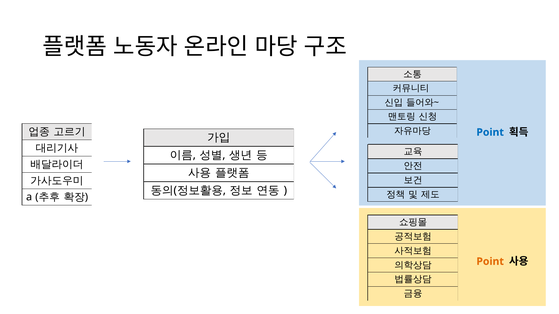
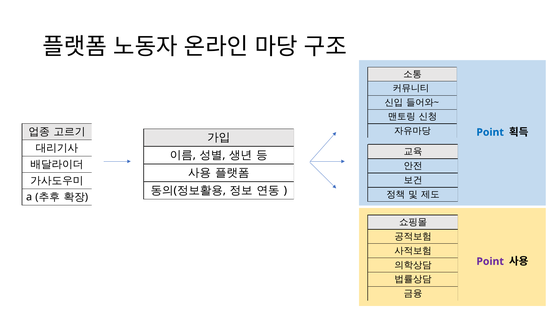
Point at (490, 262) colour: orange -> purple
